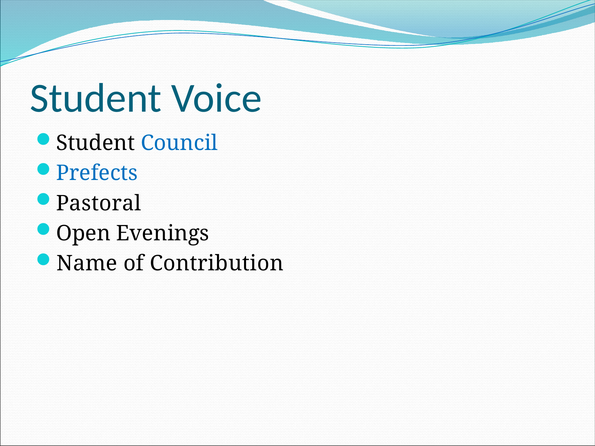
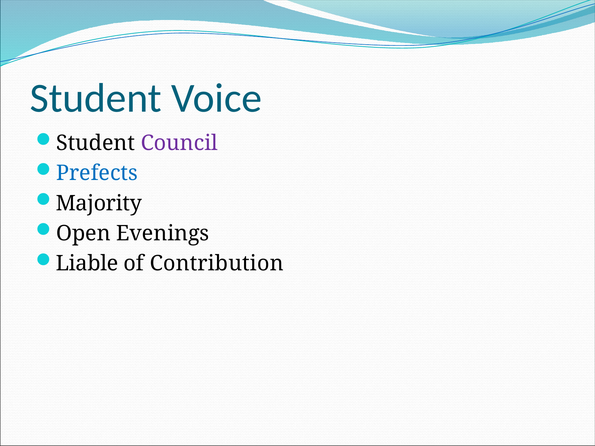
Council colour: blue -> purple
Pastoral: Pastoral -> Majority
Name: Name -> Liable
